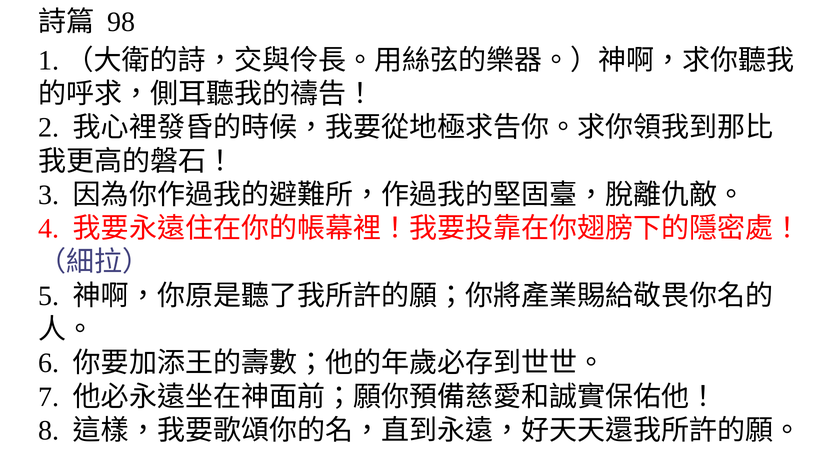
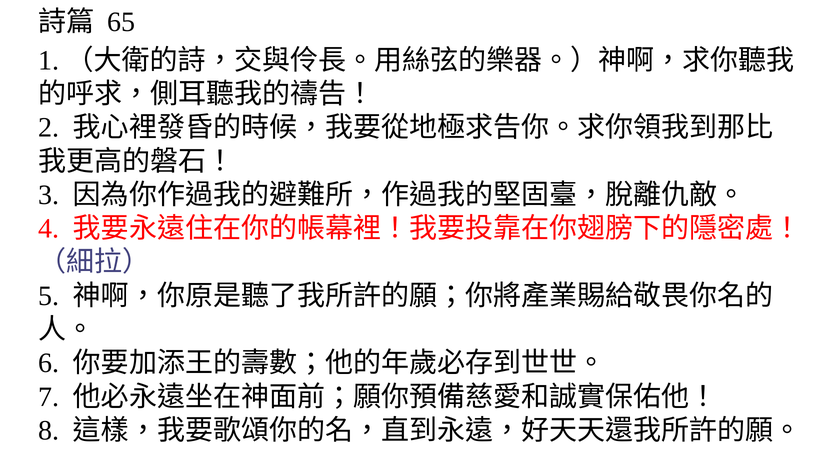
98: 98 -> 65
